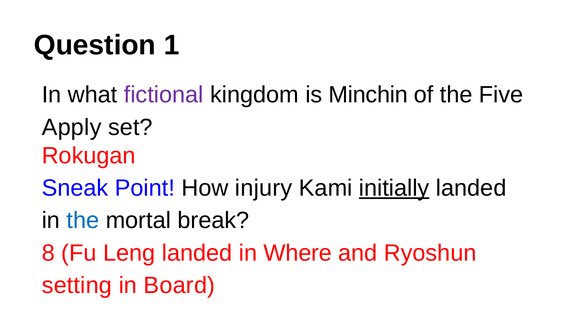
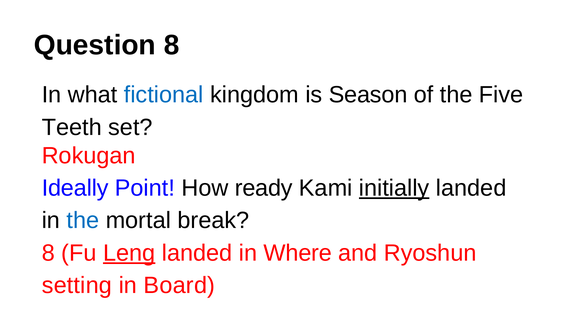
Question 1: 1 -> 8
fictional colour: purple -> blue
Minchin: Minchin -> Season
Apply: Apply -> Teeth
Sneak: Sneak -> Ideally
injury: injury -> ready
Leng underline: none -> present
